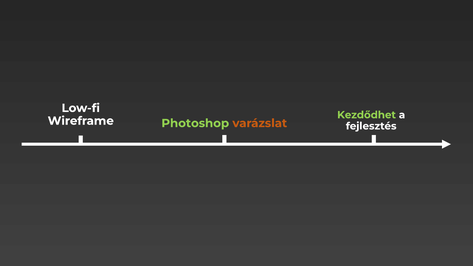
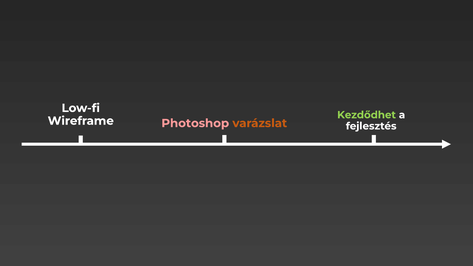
Photoshop colour: light green -> pink
